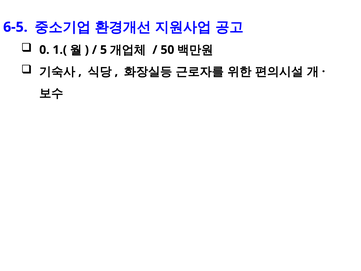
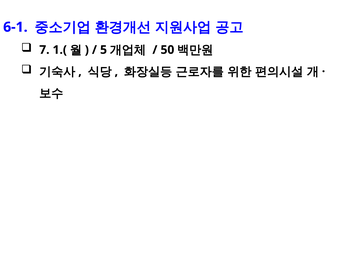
6-5: 6-5 -> 6-1
0: 0 -> 7
